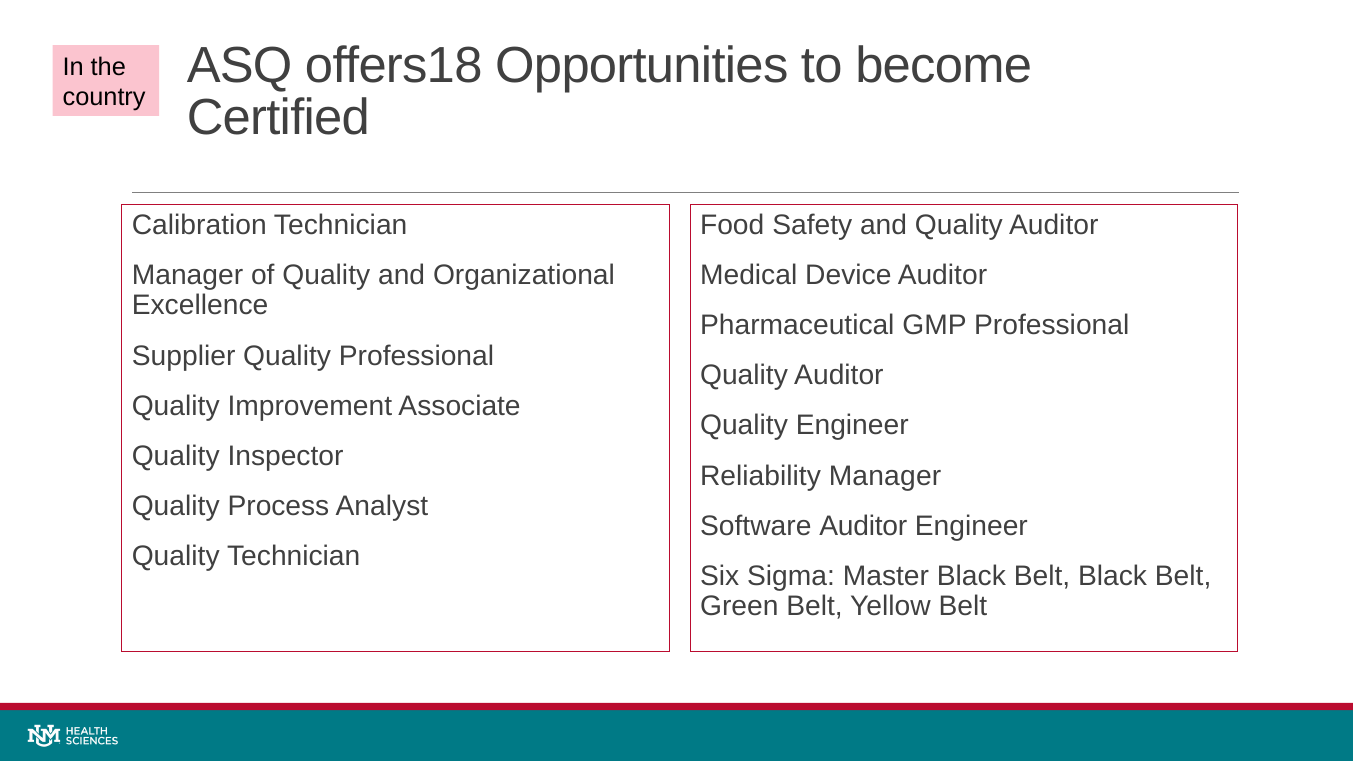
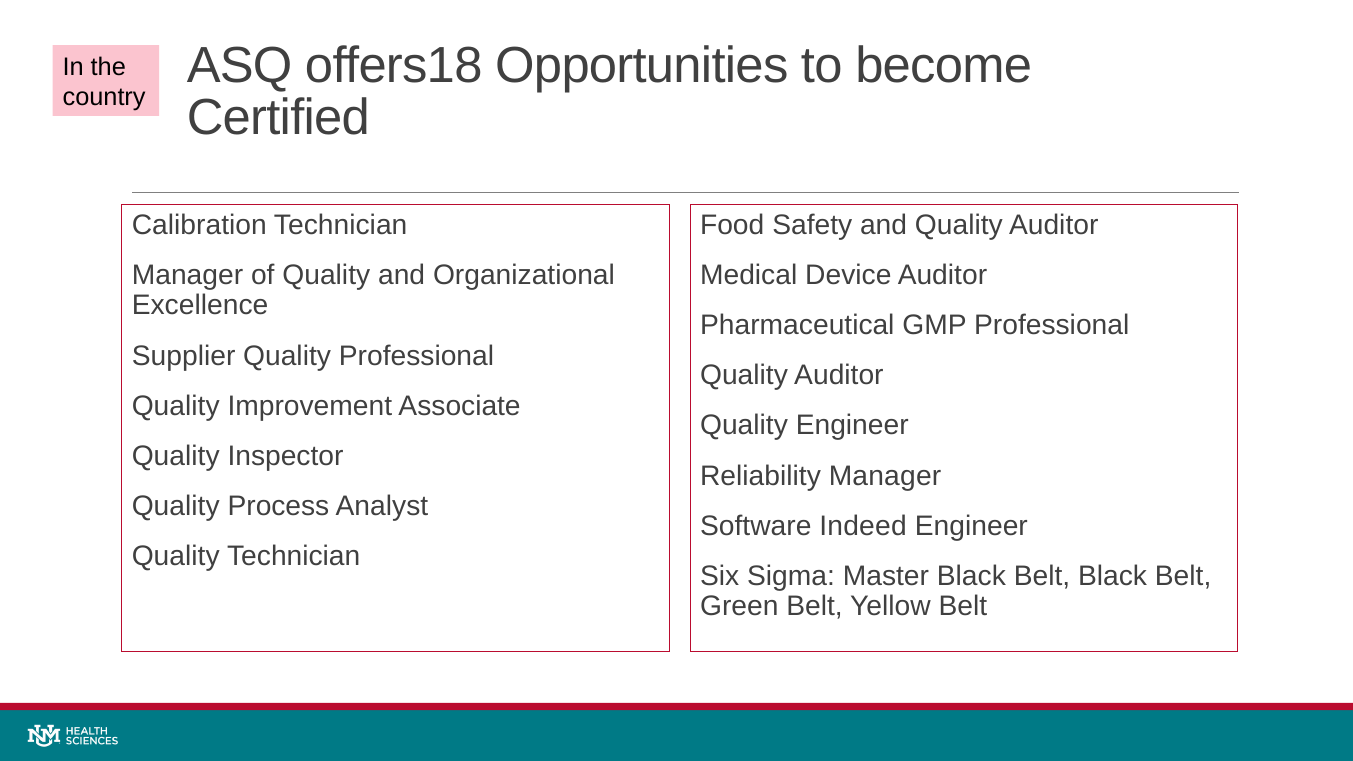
Software Auditor: Auditor -> Indeed
